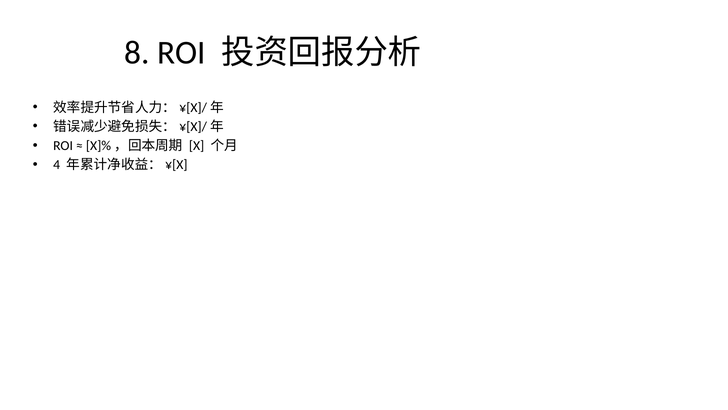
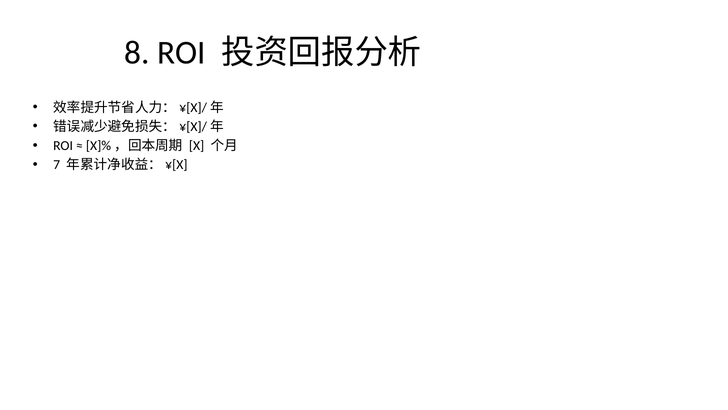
4: 4 -> 7
